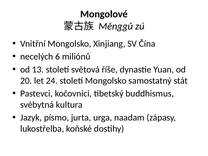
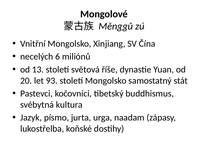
24: 24 -> 93
